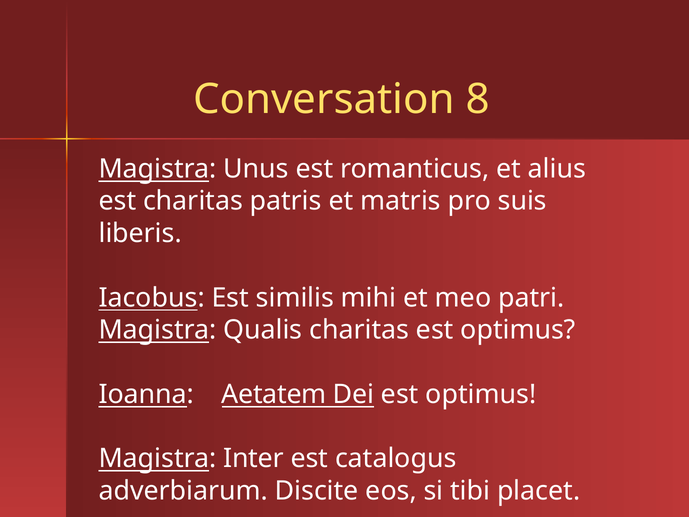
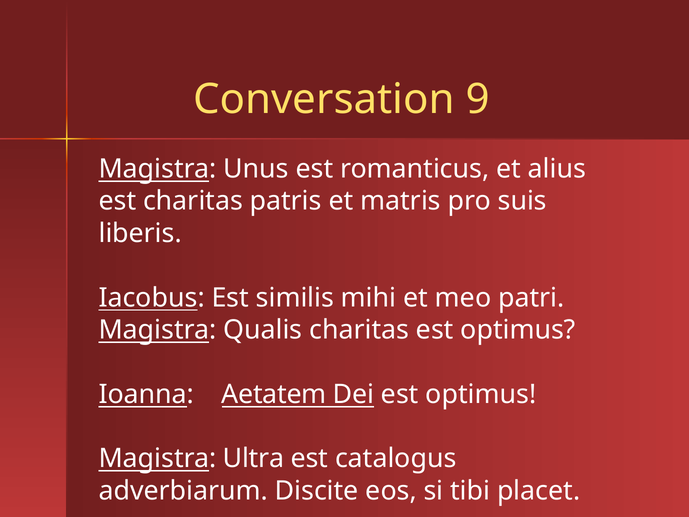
8: 8 -> 9
Inter: Inter -> Ultra
